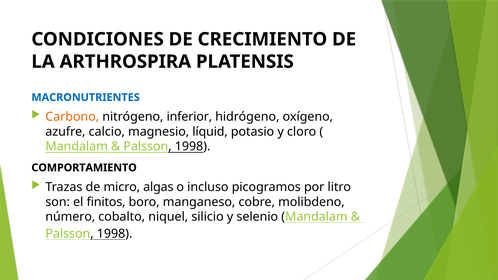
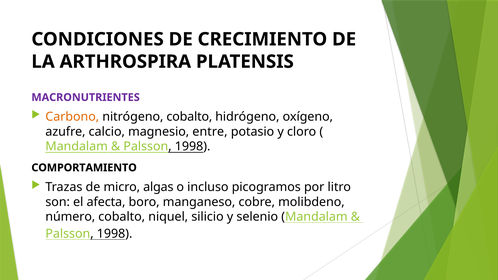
MACRONUTRIENTES colour: blue -> purple
nitrógeno inferior: inferior -> cobalto
líquid: líquid -> entre
finitos: finitos -> afecta
